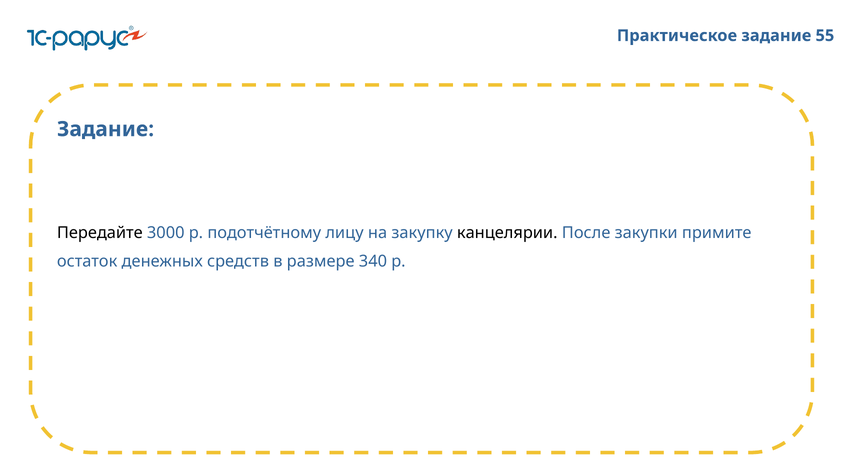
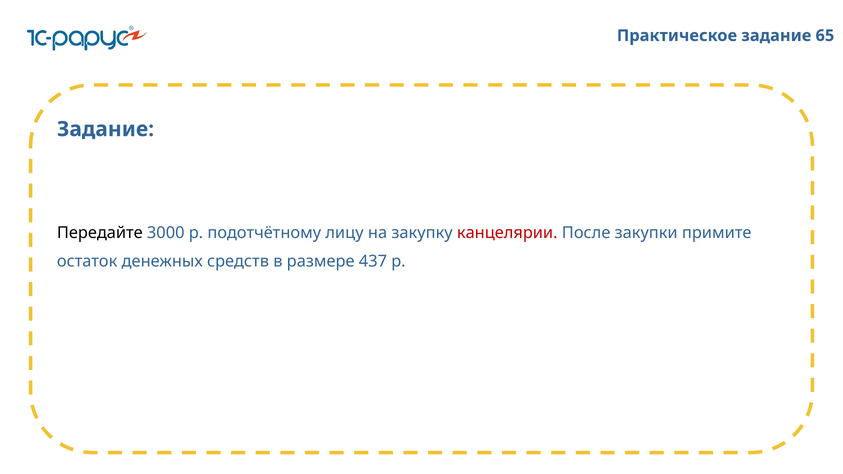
55: 55 -> 65
канцелярии colour: black -> red
340: 340 -> 437
